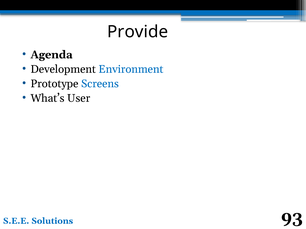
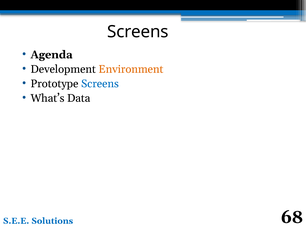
Provide at (138, 32): Provide -> Screens
Environment colour: blue -> orange
User: User -> Data
93: 93 -> 68
